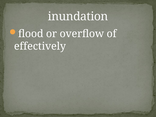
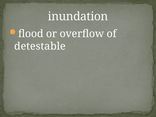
effectively: effectively -> detestable
